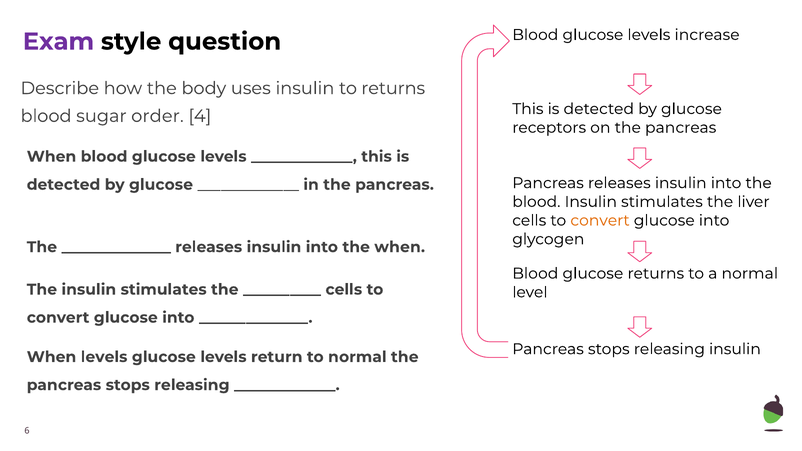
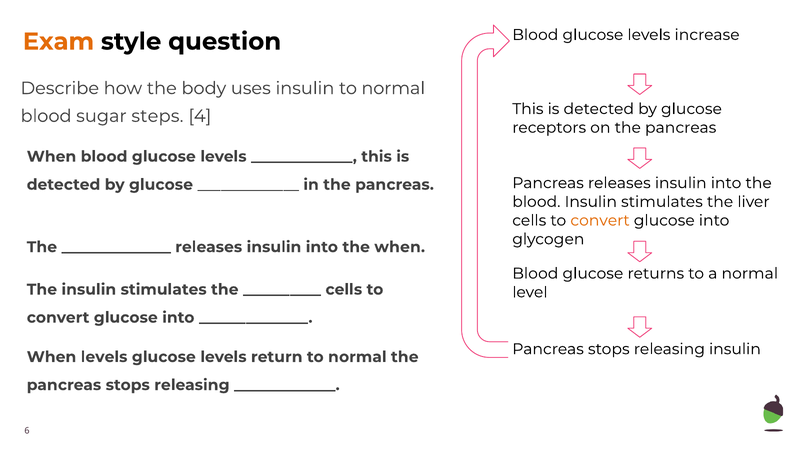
Exam colour: purple -> orange
insulin to returns: returns -> normal
order: order -> steps
